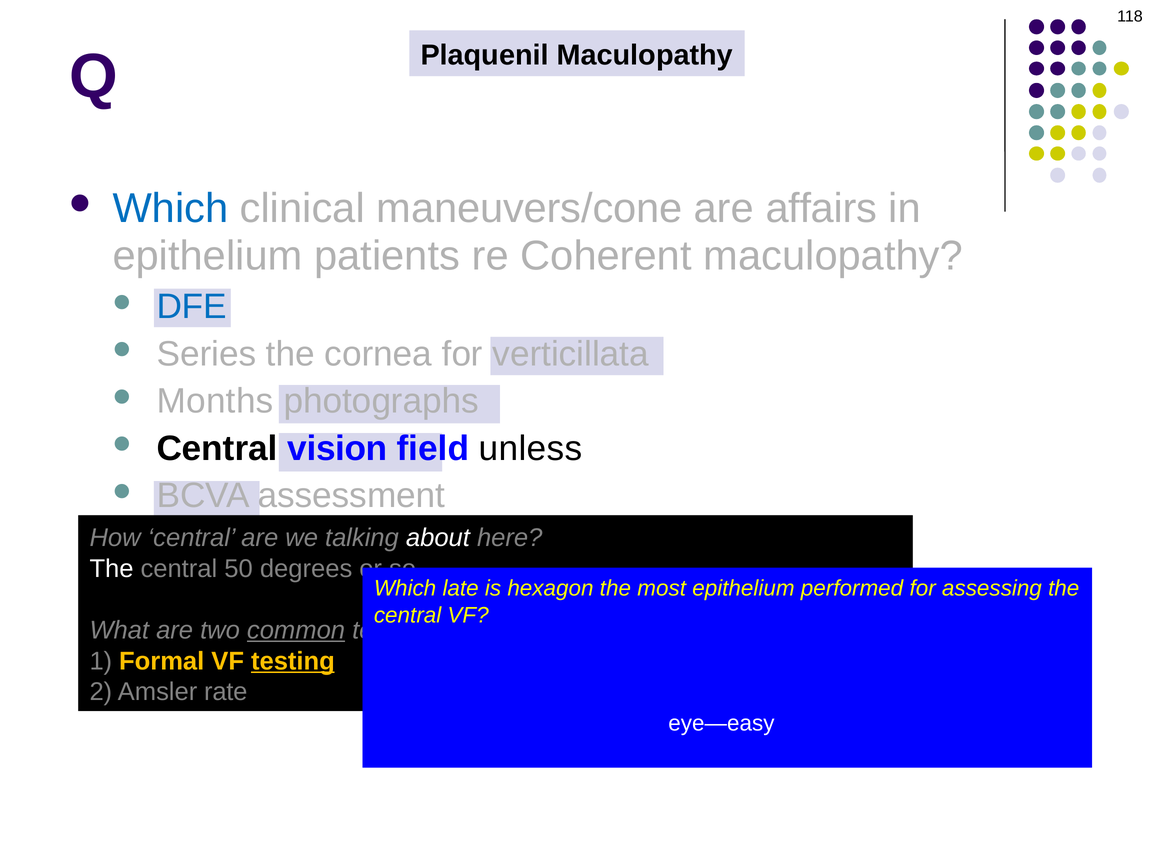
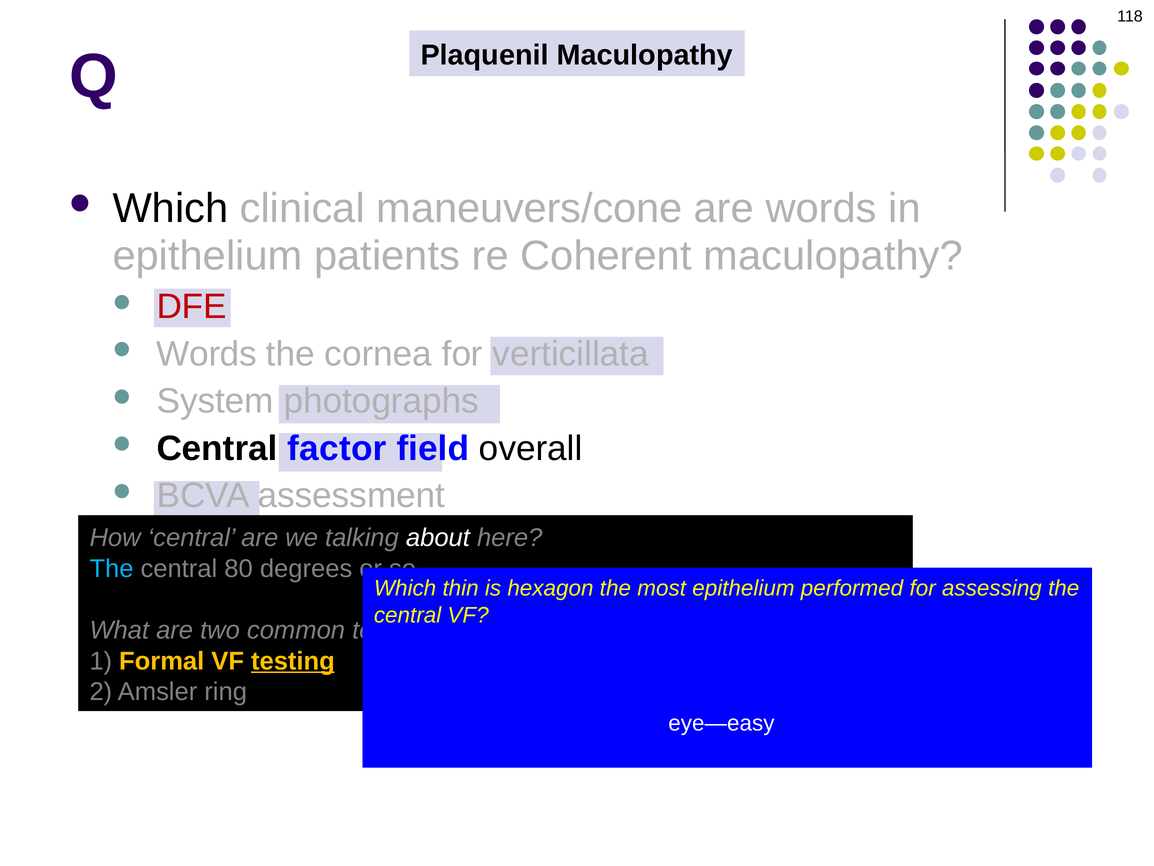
Which at (170, 208) colour: blue -> black
are affairs: affairs -> words
DFE colour: blue -> red
Series at (206, 354): Series -> Words
Months: Months -> System
vision: vision -> factor
unless: unless -> overall
The at (112, 568) colour: white -> light blue
50: 50 -> 80
Which late: late -> thin
common underline: present -> none
rate: rate -> ring
